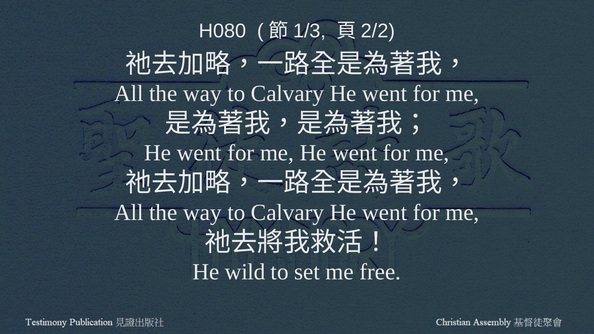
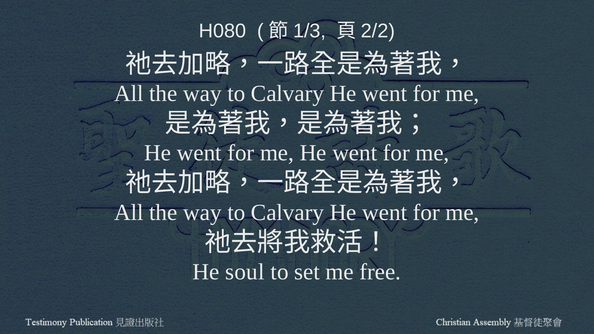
wild: wild -> soul
